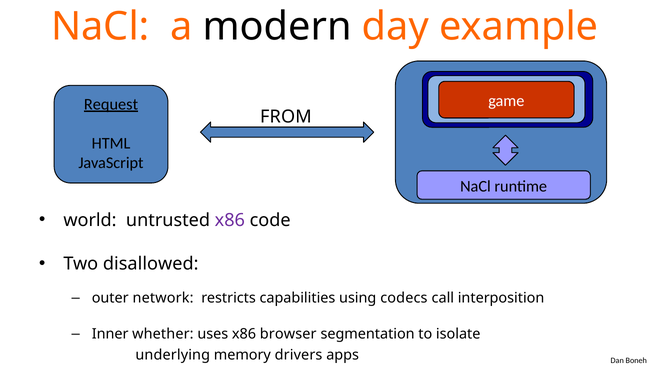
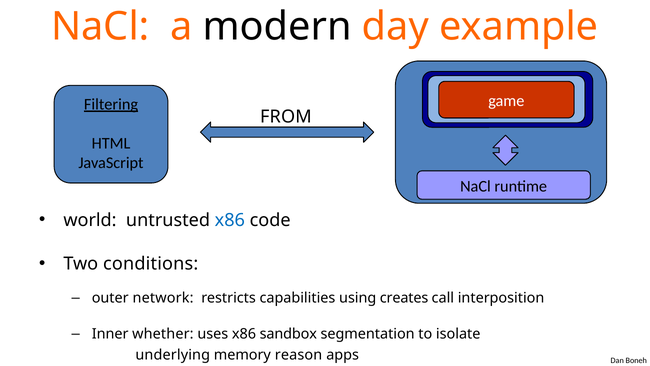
Request: Request -> Filtering
x86 at (230, 220) colour: purple -> blue
disallowed: disallowed -> conditions
codecs: codecs -> creates
browser: browser -> sandbox
drivers: drivers -> reason
